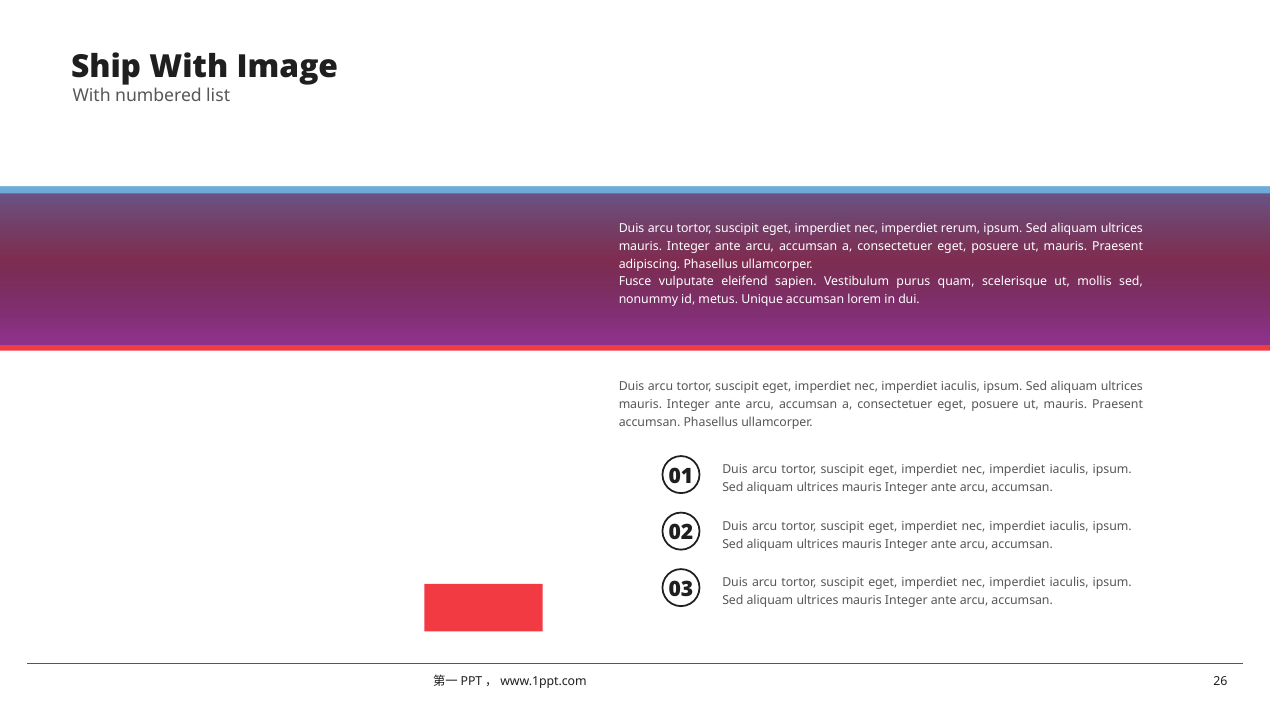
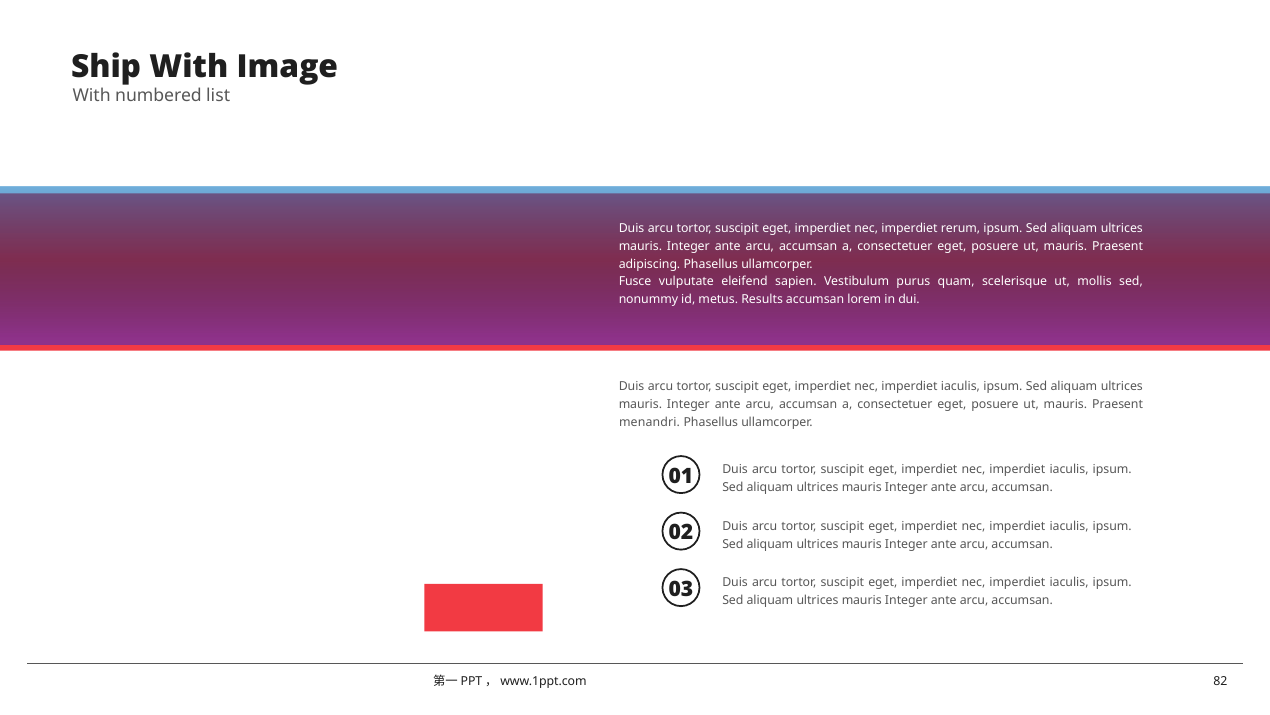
Unique: Unique -> Results
accumsan at (650, 422): accumsan -> menandri
26: 26 -> 82
